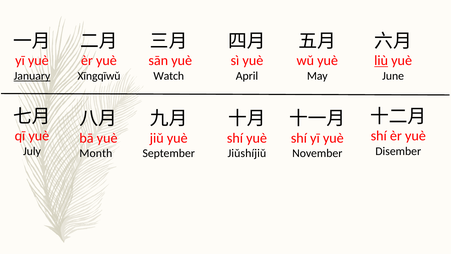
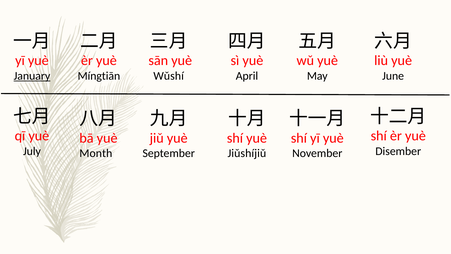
liù underline: present -> none
Xīngqīwǔ: Xīngqīwǔ -> Míngtiān
Watch: Watch -> Wǔshí
